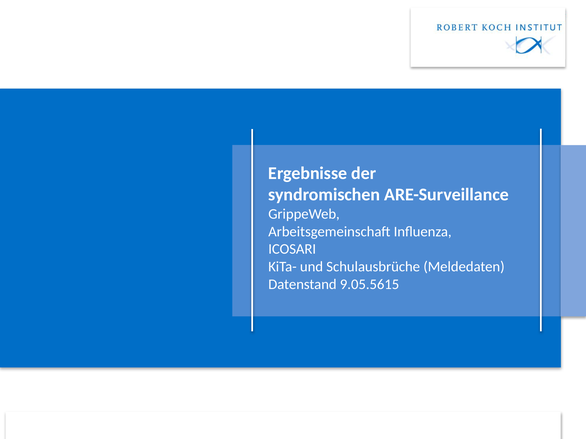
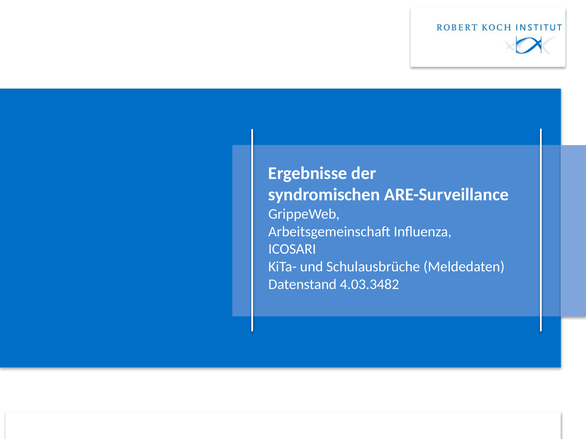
9.05.5615: 9.05.5615 -> 4.03.3482
